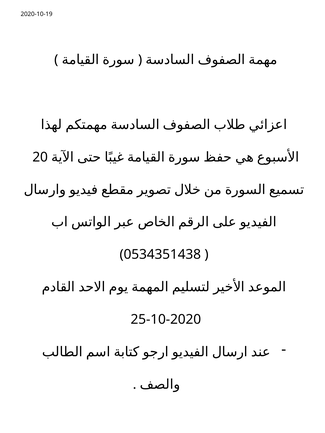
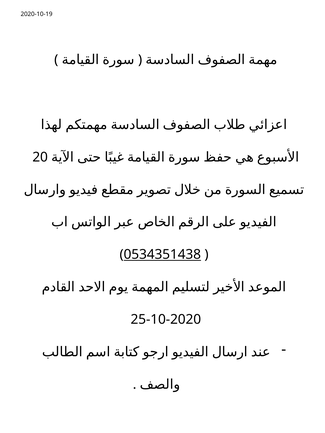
0534351438 underline: none -> present
